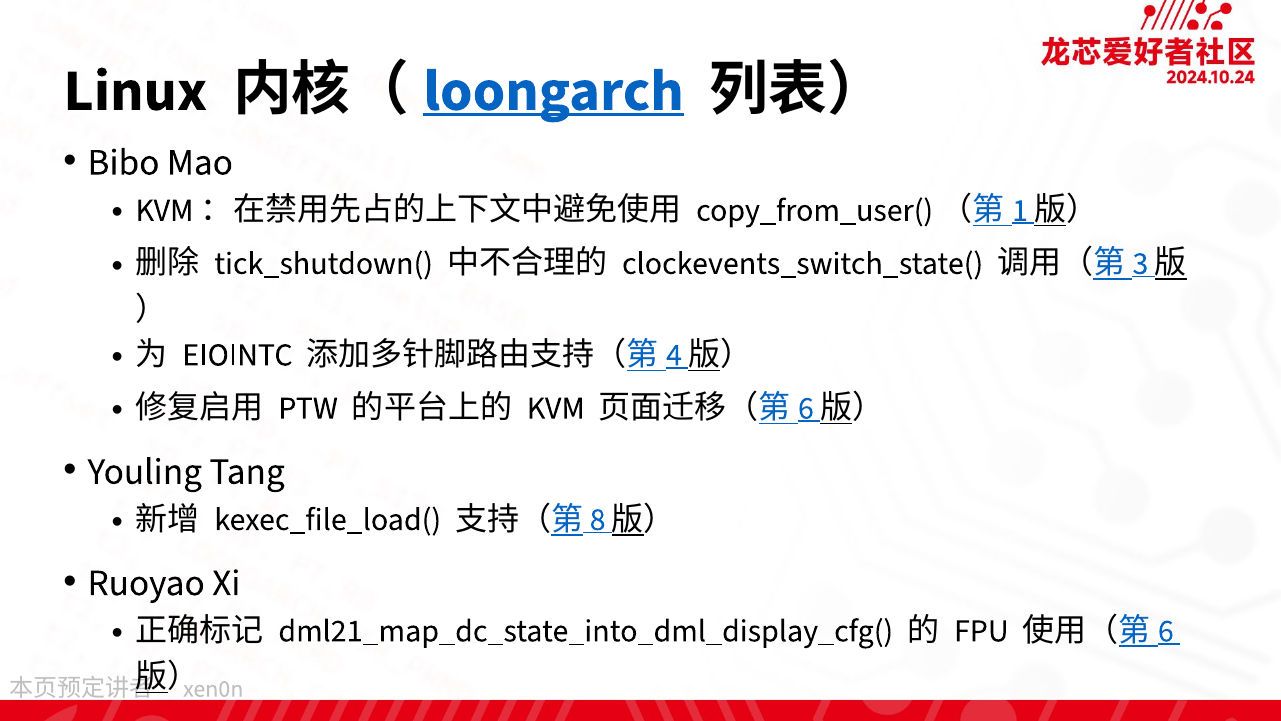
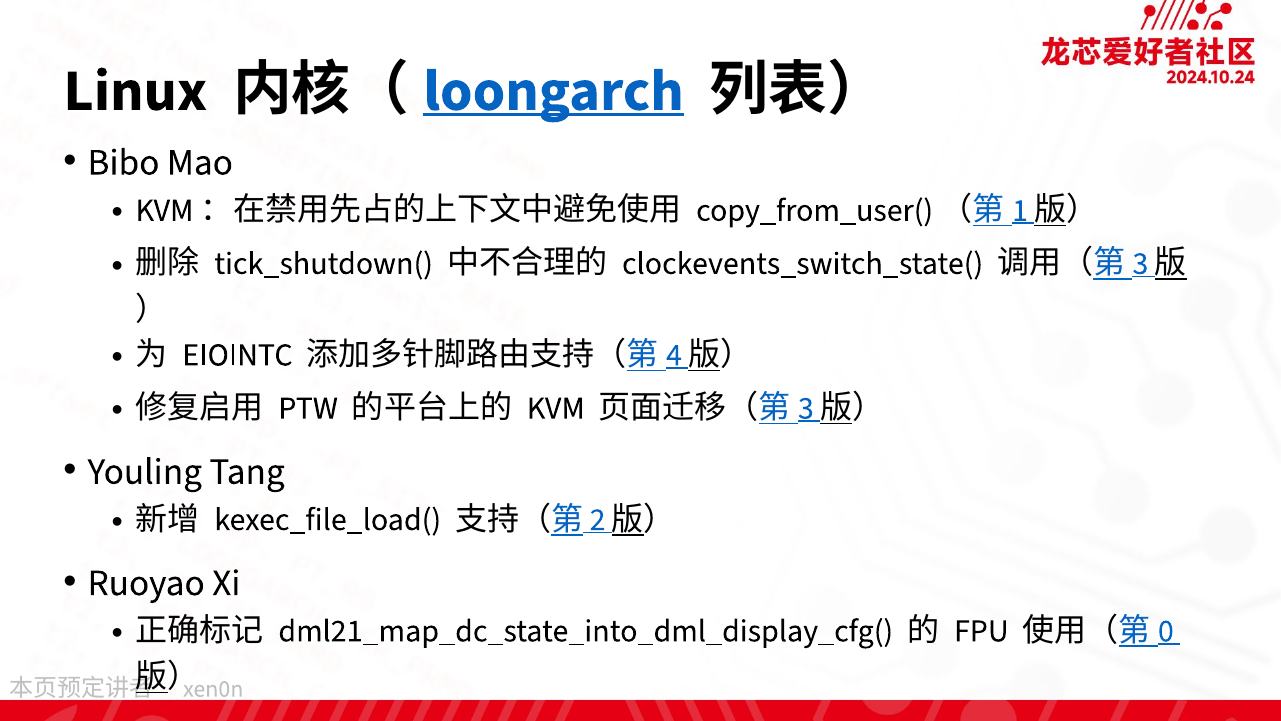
6 at (806, 408): 6 -> 3
8: 8 -> 2
6 at (1166, 630): 6 -> 0
